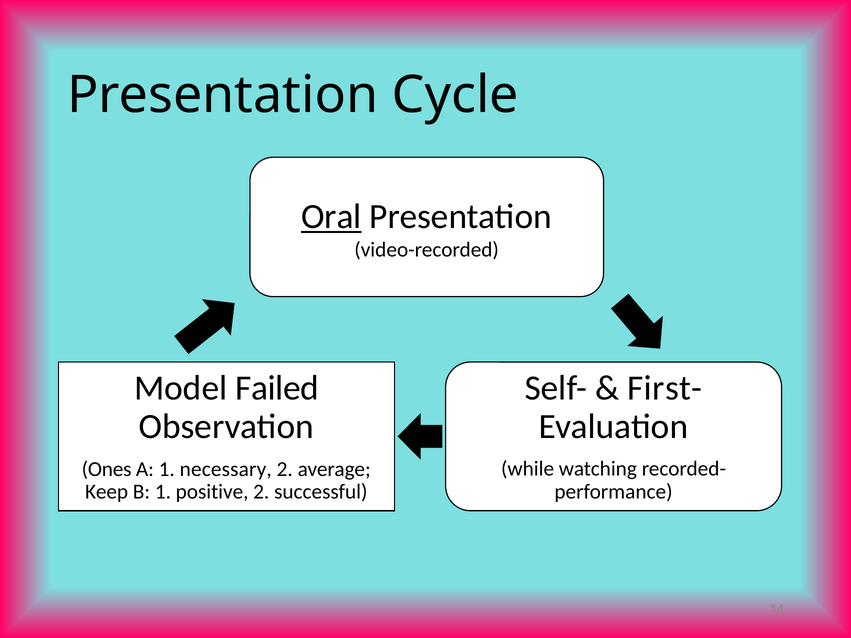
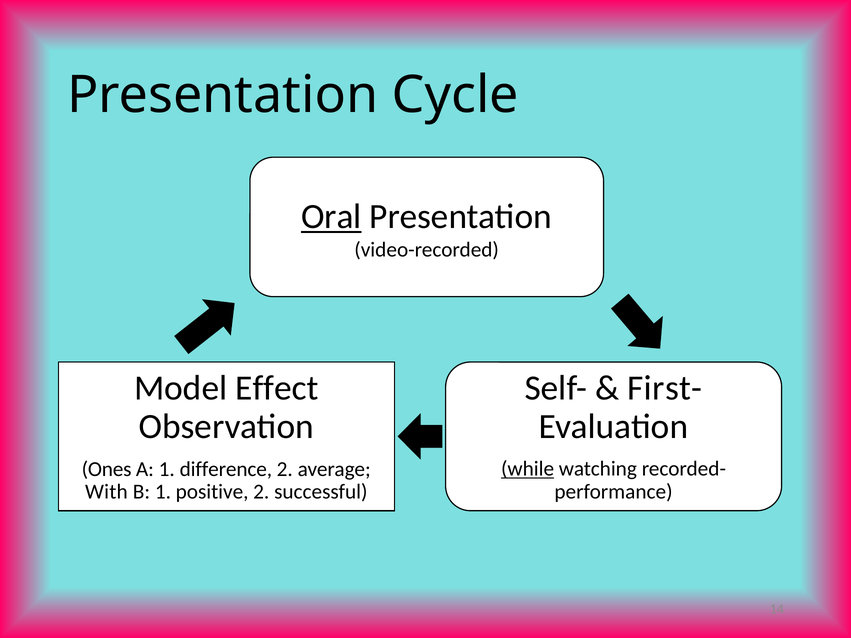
Failed: Failed -> Effect
necessary: necessary -> difference
while underline: none -> present
Keep: Keep -> With
